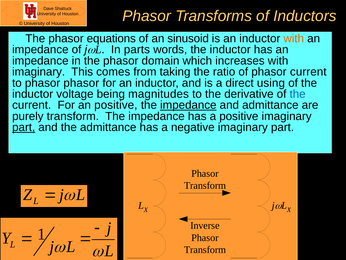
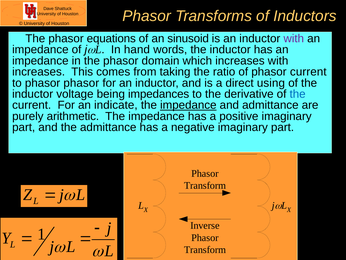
with at (294, 39) colour: orange -> purple
parts: parts -> hand
imaginary at (39, 72): imaginary -> increases
magnitudes: magnitudes -> impedances
an positive: positive -> indicate
purely transform: transform -> arithmetic
part at (24, 127) underline: present -> none
